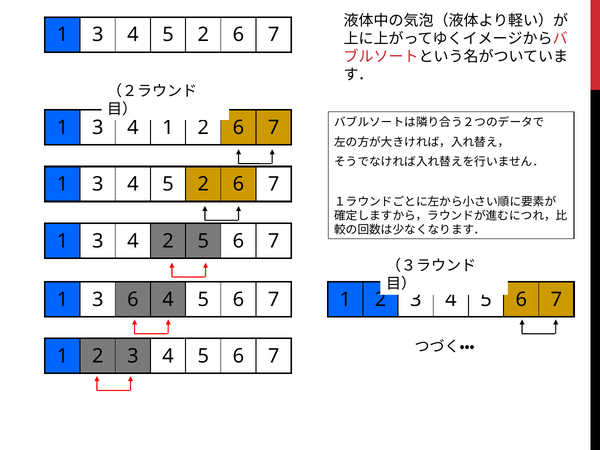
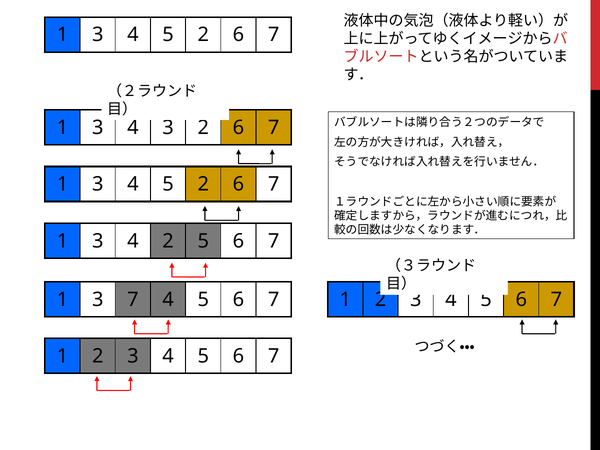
4 1: 1 -> 3
3 6: 6 -> 7
